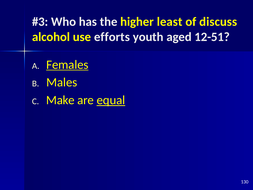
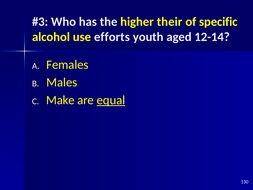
least: least -> their
discuss: discuss -> specific
12-51: 12-51 -> 12-14
Females underline: present -> none
